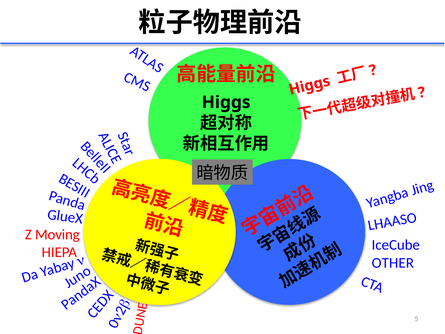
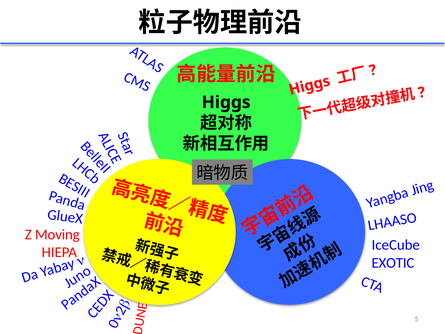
OTHER: OTHER -> EXOTIC
